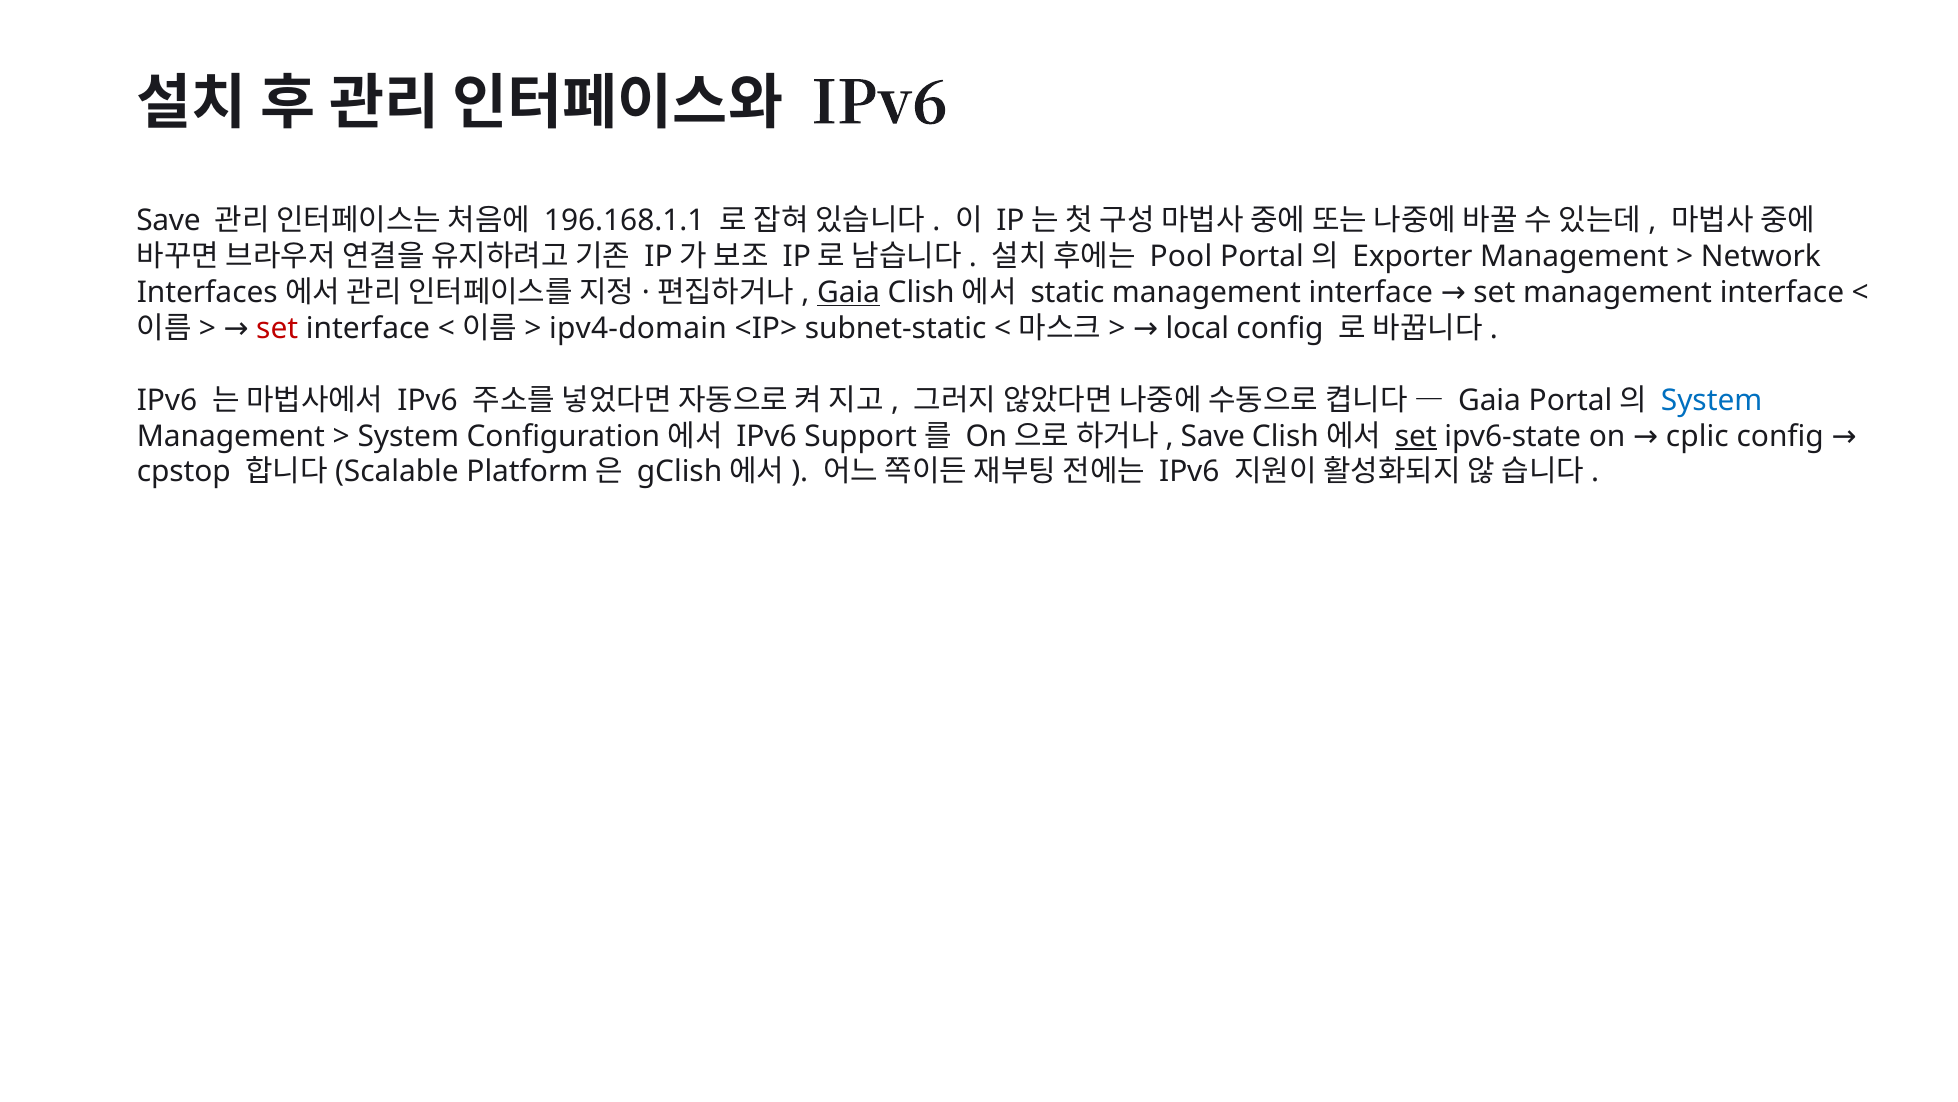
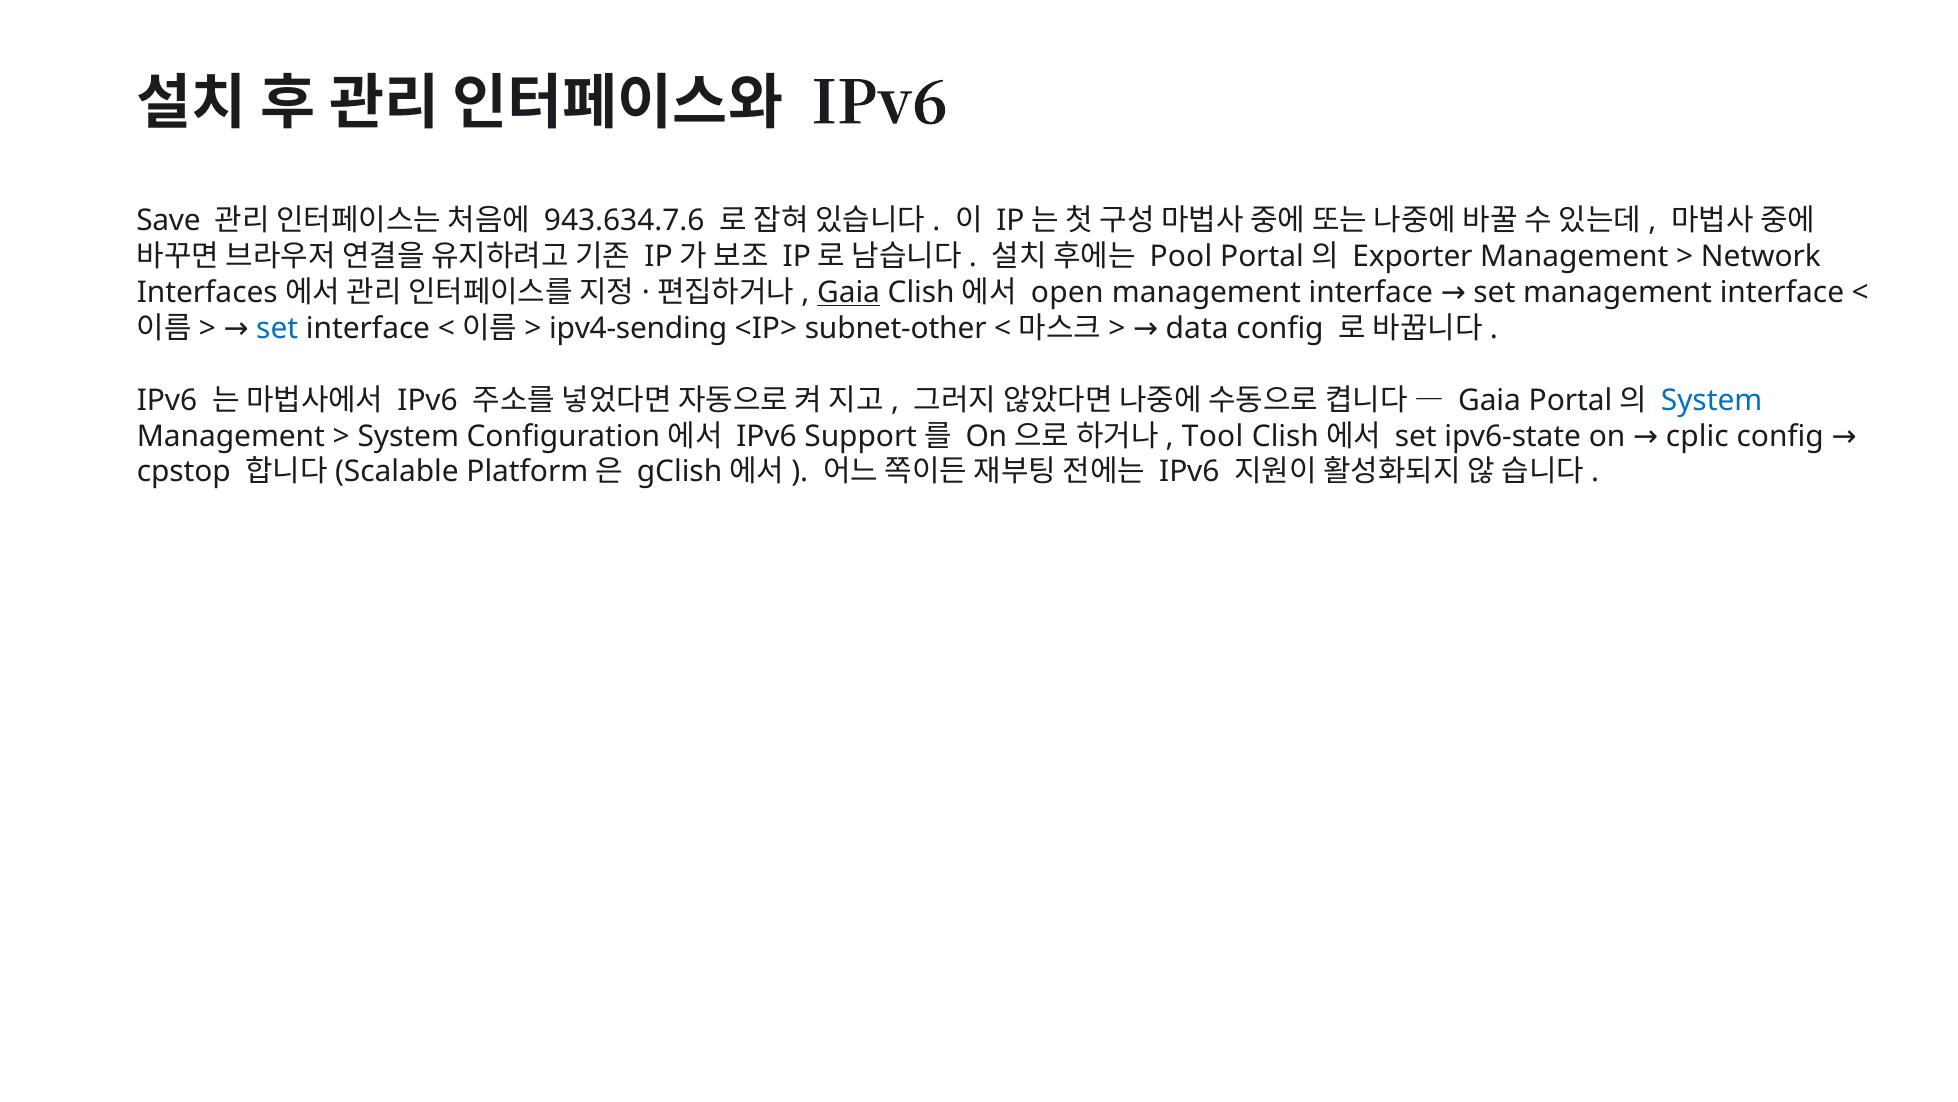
196.168.1.1: 196.168.1.1 -> 943.634.7.6
static: static -> open
ipv4-domain: ipv4-domain -> ipv4-sending
subnet-static: subnet-static -> subnet-other
local: local -> data
set at (277, 328) colour: red -> blue
Save at (1213, 436): Save -> Tool
set at (1416, 436) underline: present -> none
